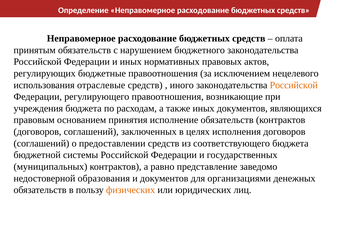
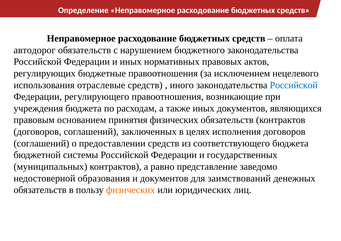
принятым: принятым -> автодорог
Российской at (294, 85) colour: orange -> blue
принятия исполнение: исполнение -> физических
организациями: организациями -> заимствований
